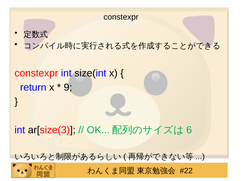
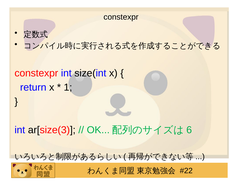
9: 9 -> 1
